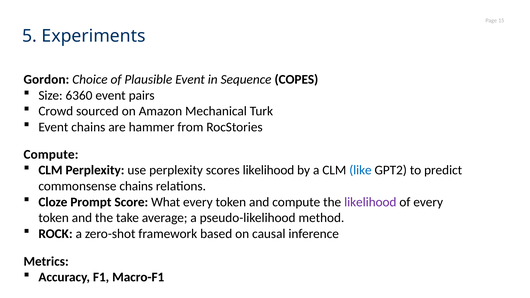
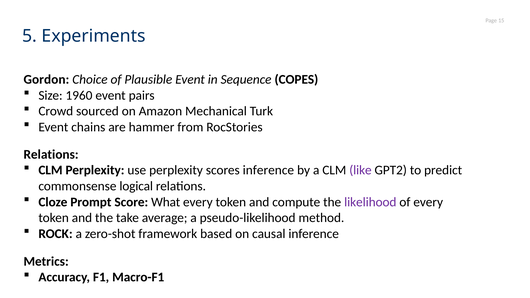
6360: 6360 -> 1960
Compute at (51, 154): Compute -> Relations
scores likelihood: likelihood -> inference
like colour: blue -> purple
commonsense chains: chains -> logical
